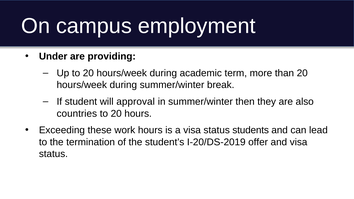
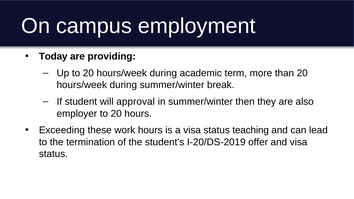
Under: Under -> Today
countries: countries -> employer
students: students -> teaching
